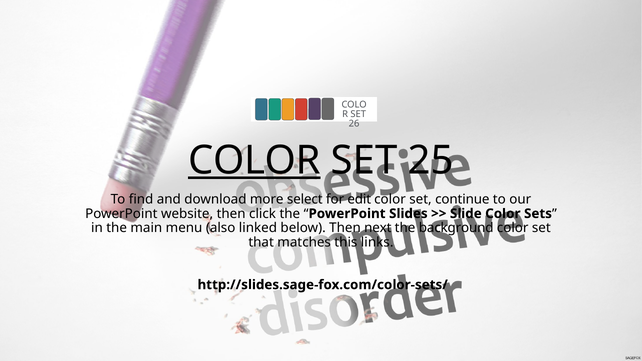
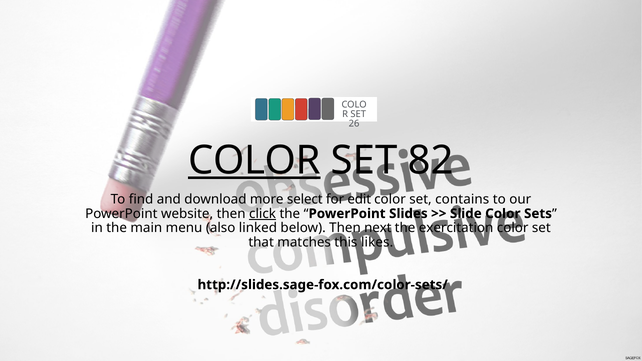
25: 25 -> 82
continue: continue -> contains
click underline: none -> present
background: background -> exercitation
links: links -> likes
